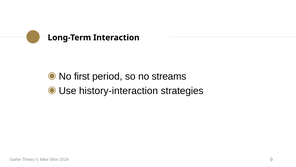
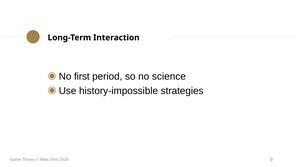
streams: streams -> science
history-interaction: history-interaction -> history-impossible
